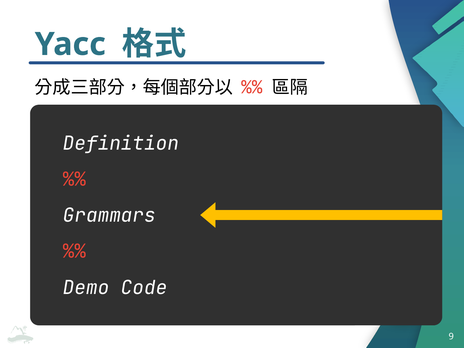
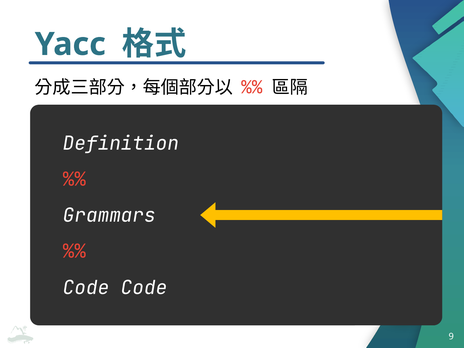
Demo at (86, 288): Demo -> Code
